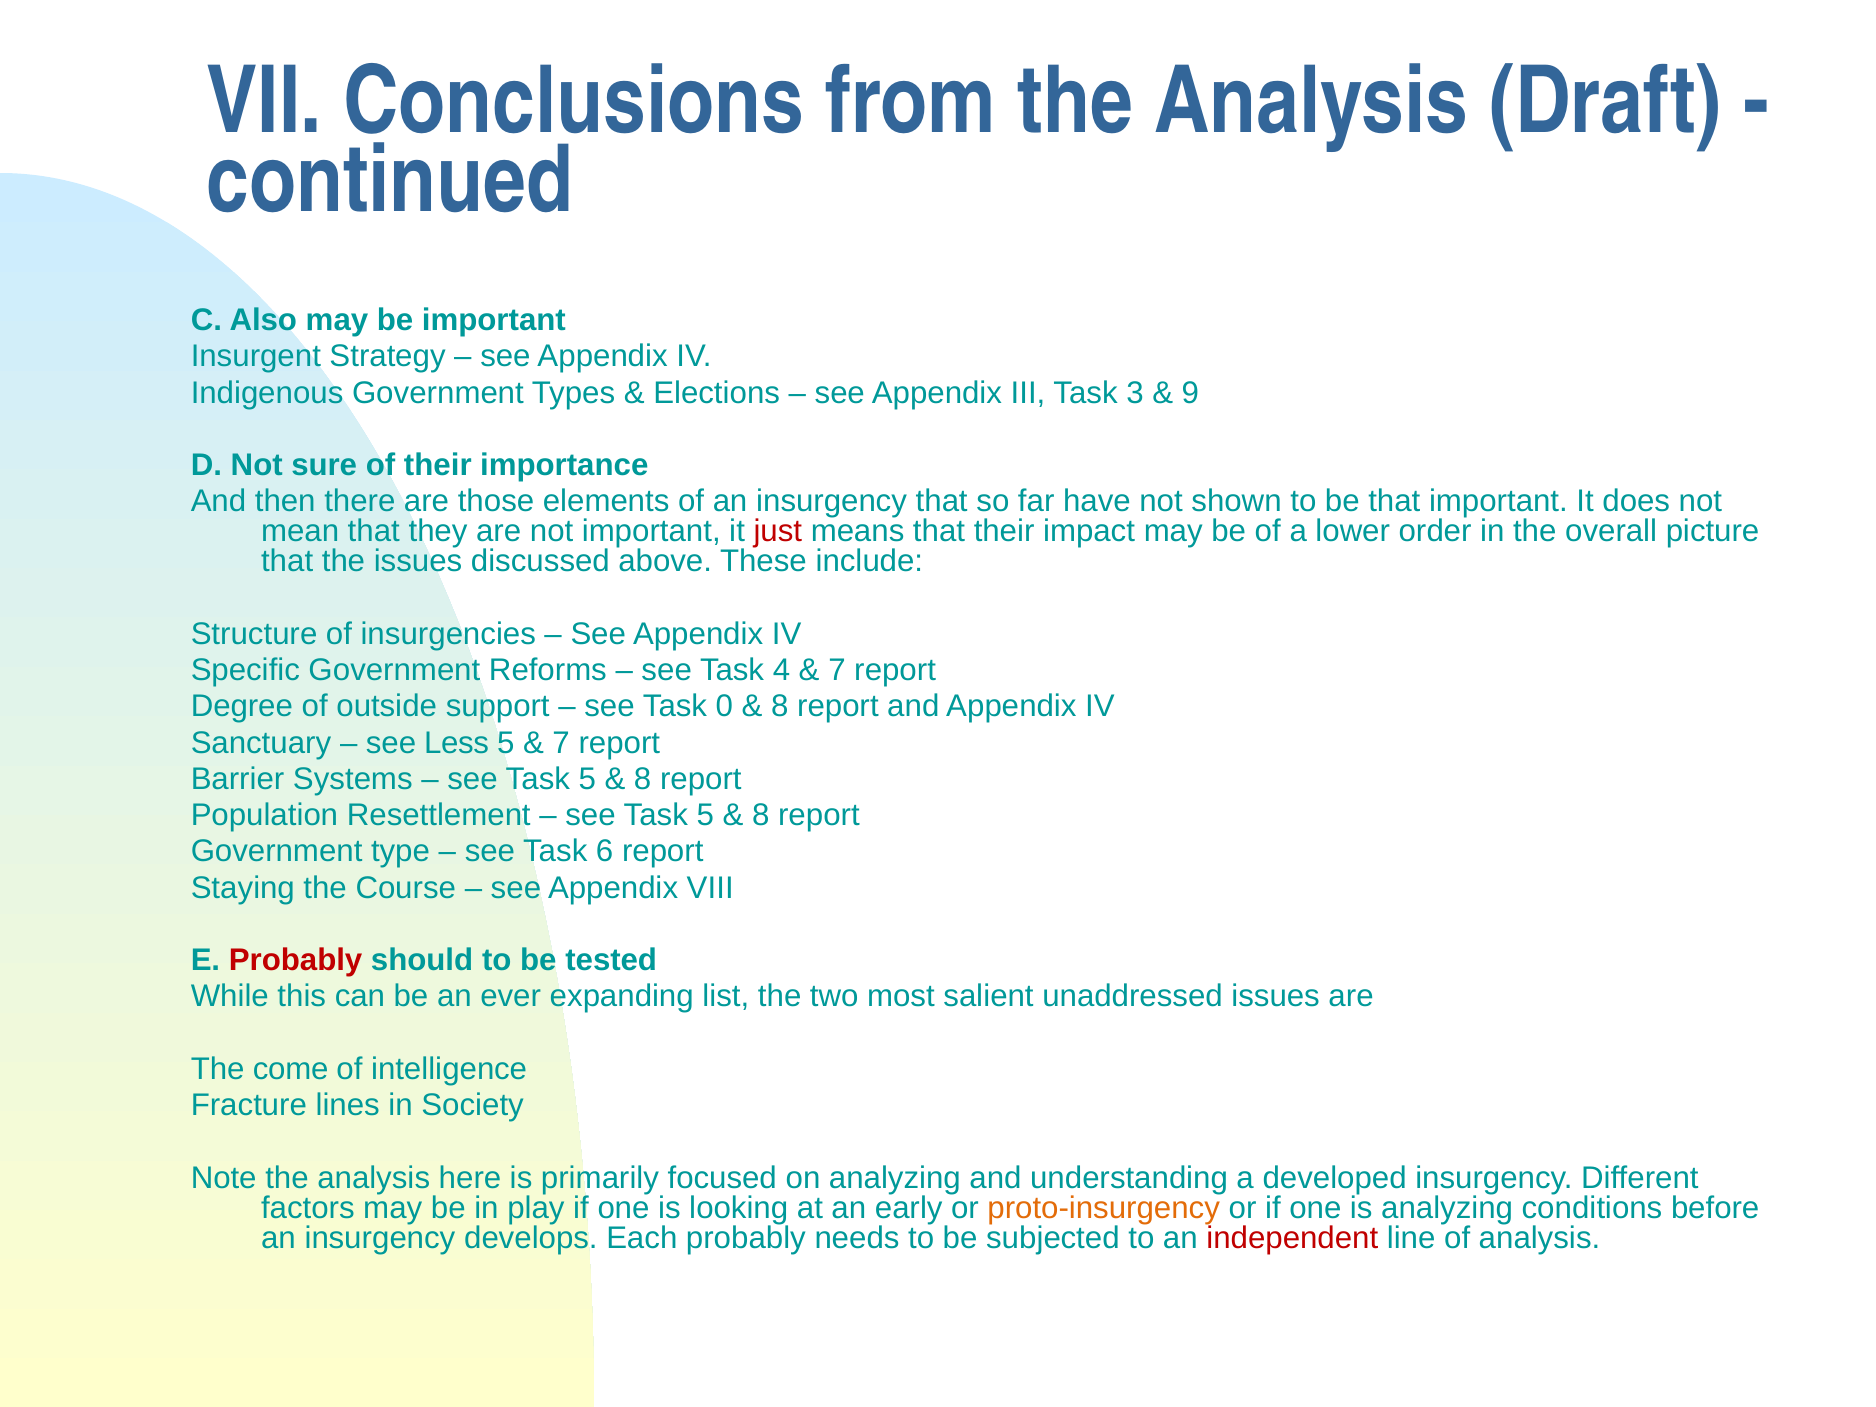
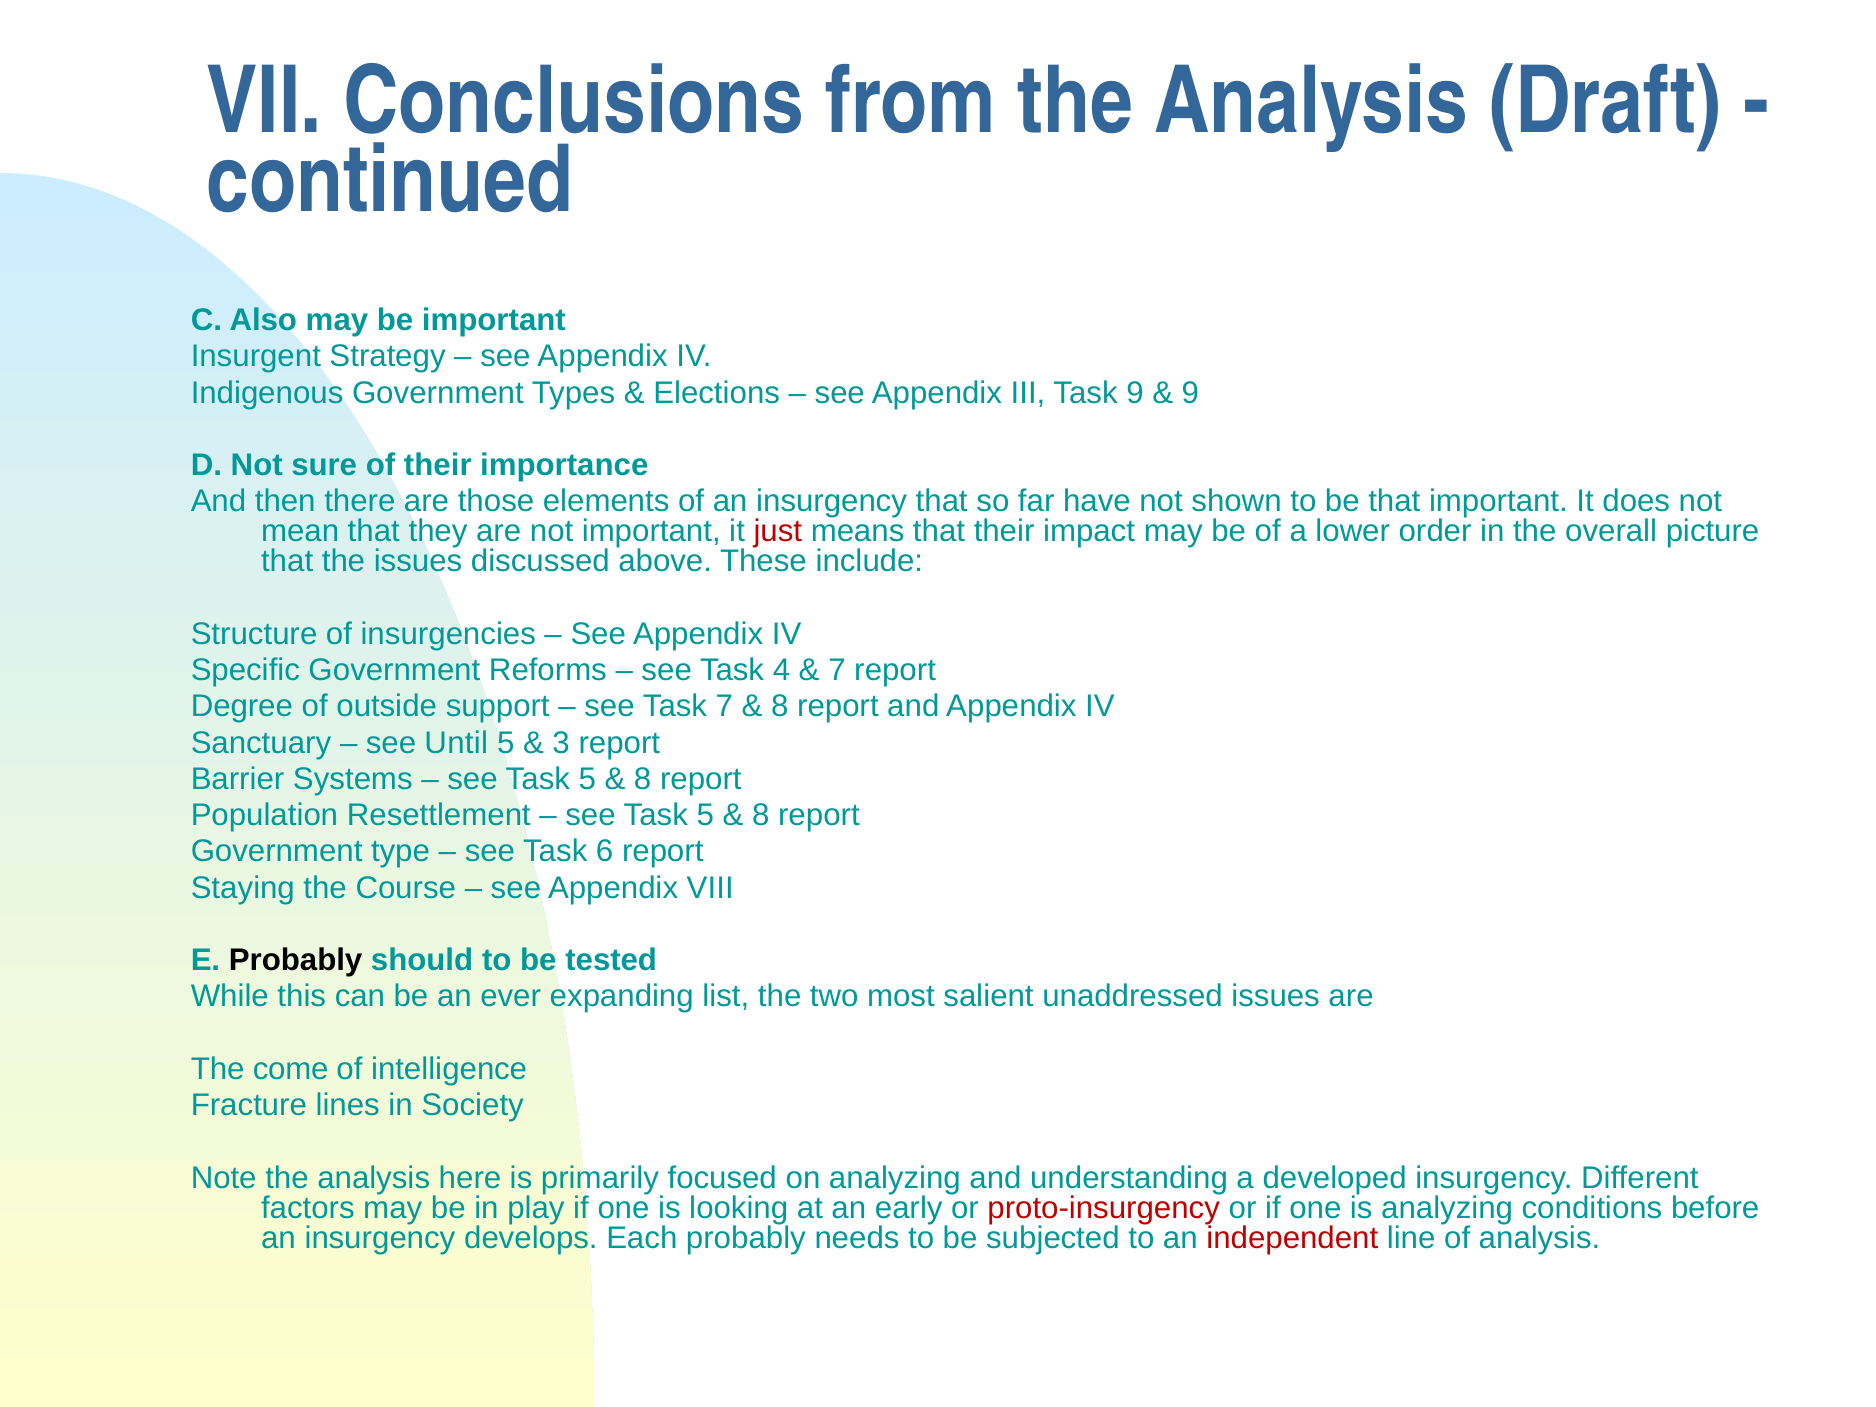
Task 3: 3 -> 9
Task 0: 0 -> 7
Less: Less -> Until
7 at (561, 743): 7 -> 3
Probably at (296, 960) colour: red -> black
proto-insurgency colour: orange -> red
